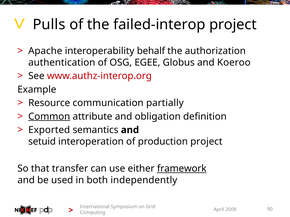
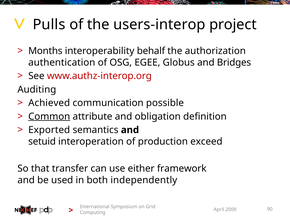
failed-interop: failed-interop -> users-interop
Apache: Apache -> Months
Koeroo: Koeroo -> Bridges
Example: Example -> Auditing
Resource: Resource -> Achieved
partially: partially -> possible
production project: project -> exceed
framework underline: present -> none
